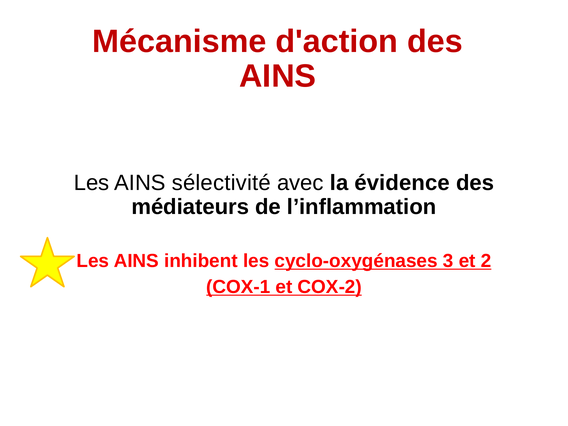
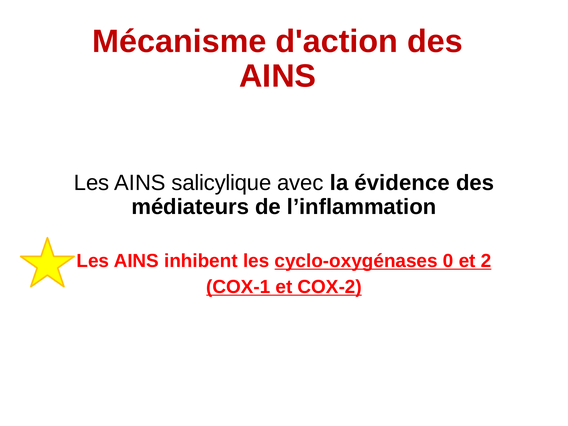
sélectivité: sélectivité -> salicylique
3: 3 -> 0
